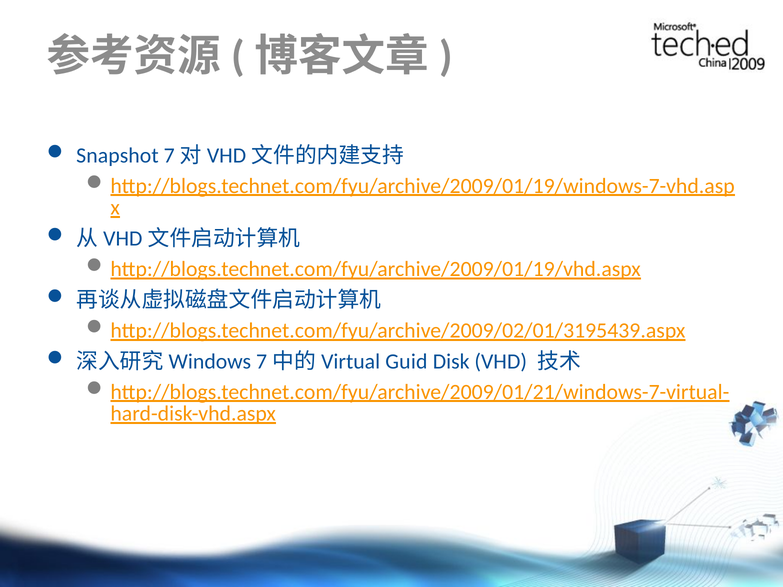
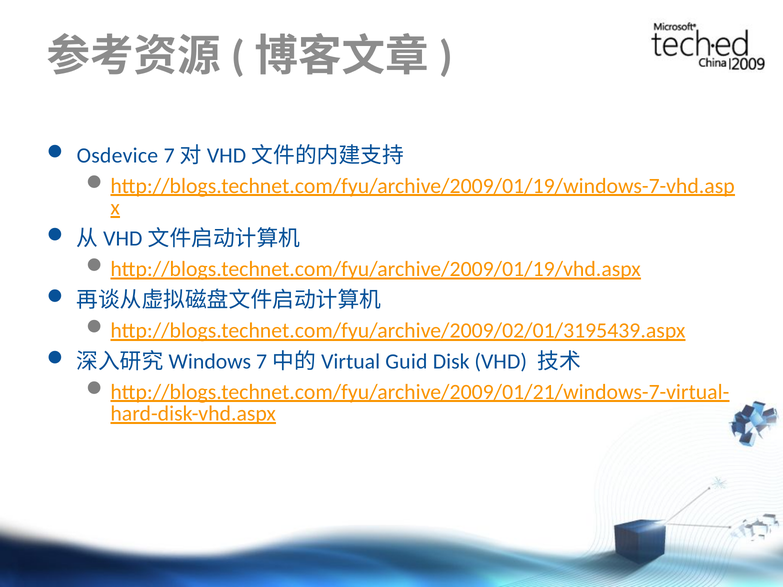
Snapshot: Snapshot -> Osdevice
